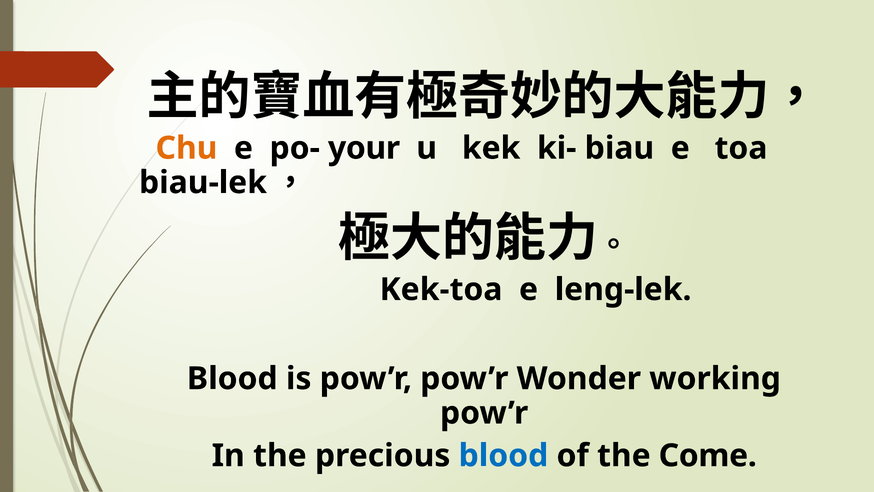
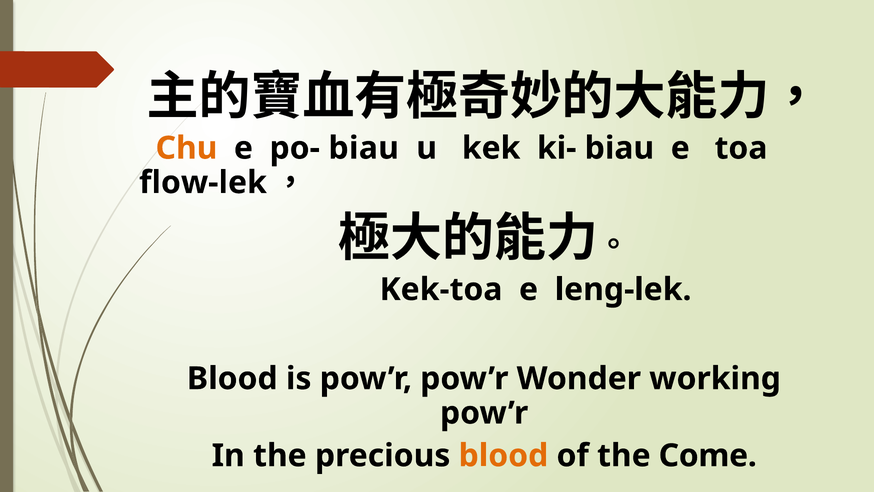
po- your: your -> biau
biau-lek: biau-lek -> flow-lek
blood at (503, 455) colour: blue -> orange
